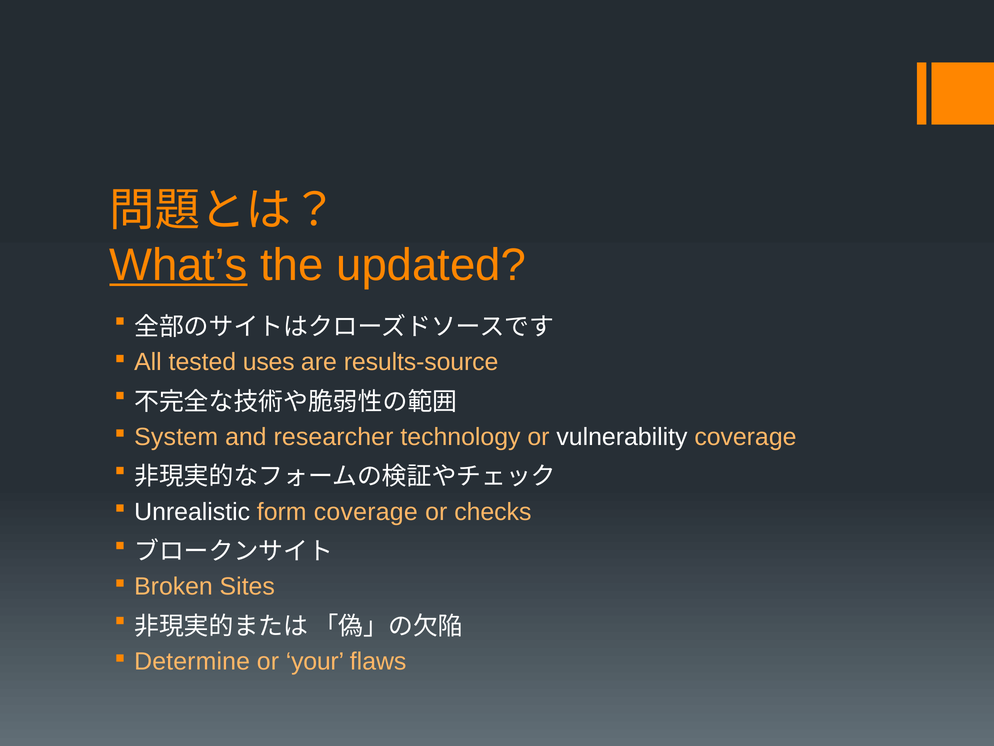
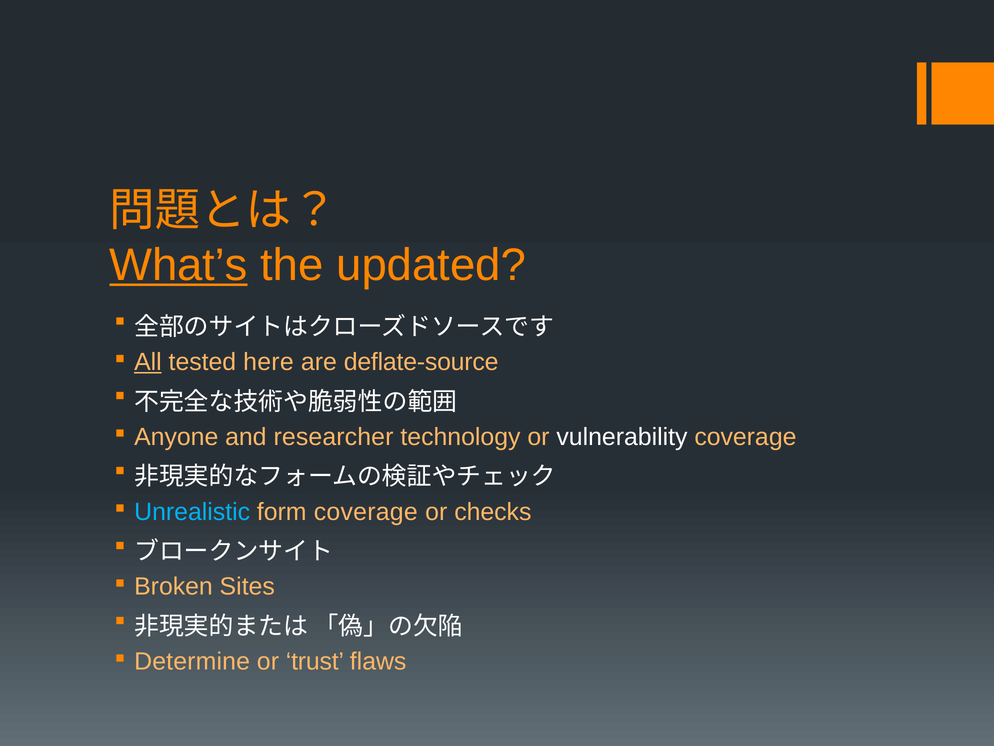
All underline: none -> present
uses: uses -> here
results-source: results-source -> deflate-source
System: System -> Anyone
Unrealistic colour: white -> light blue
your: your -> trust
